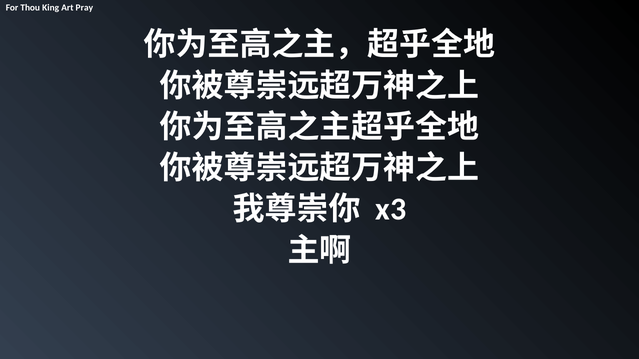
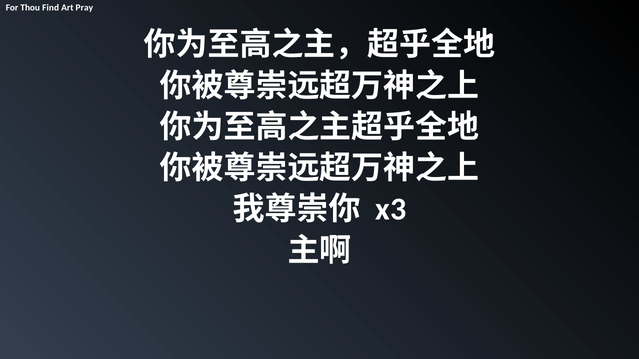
King: King -> Find
